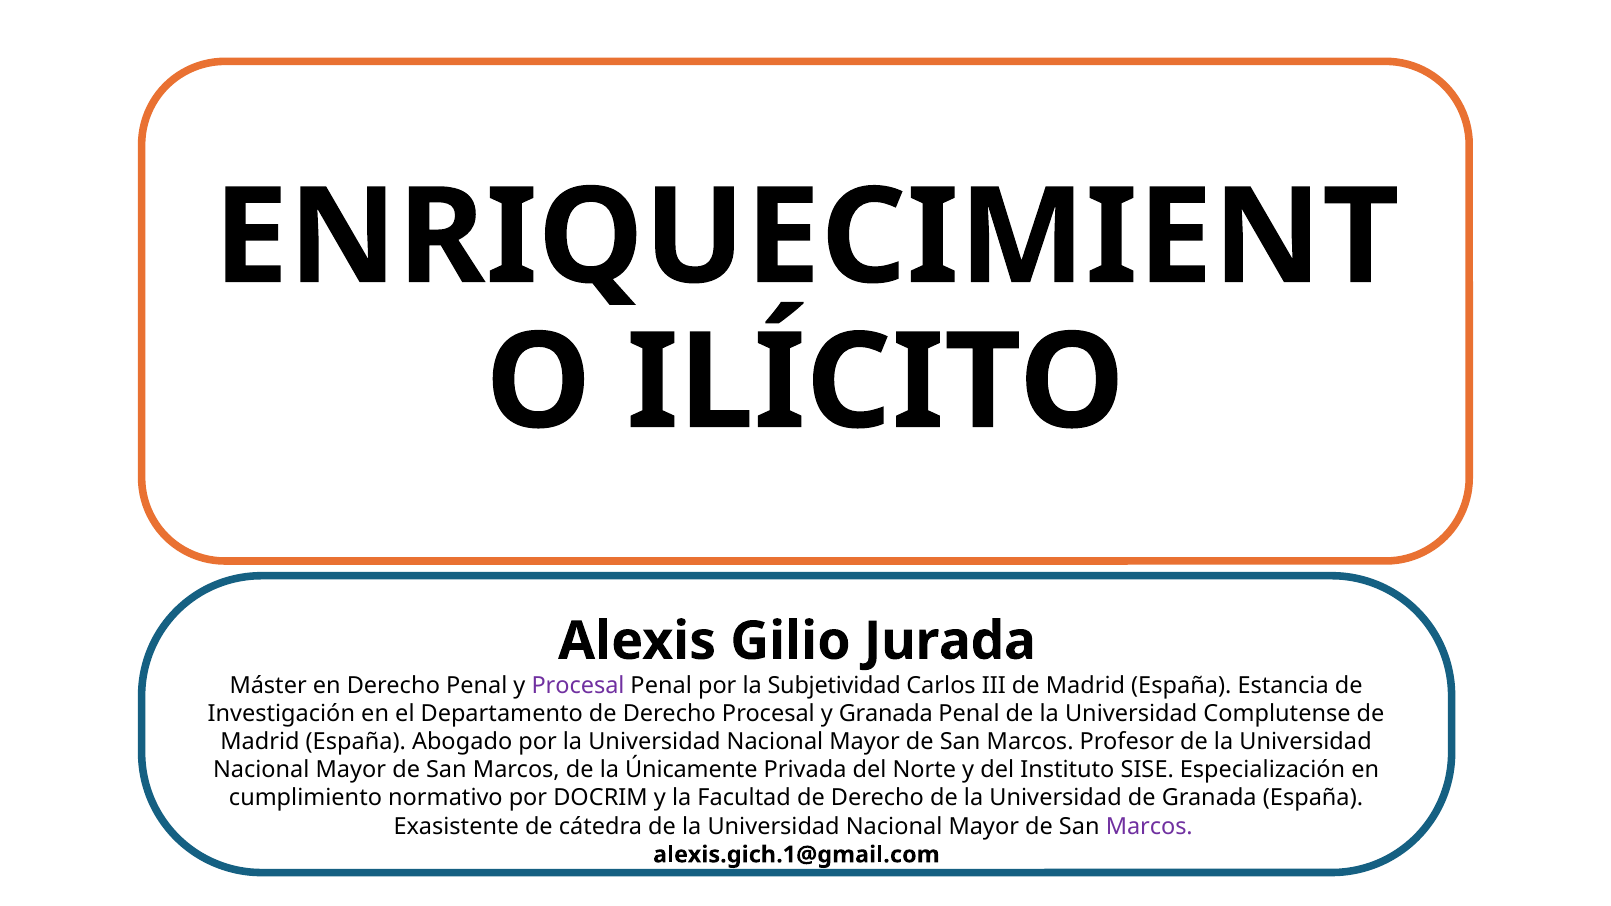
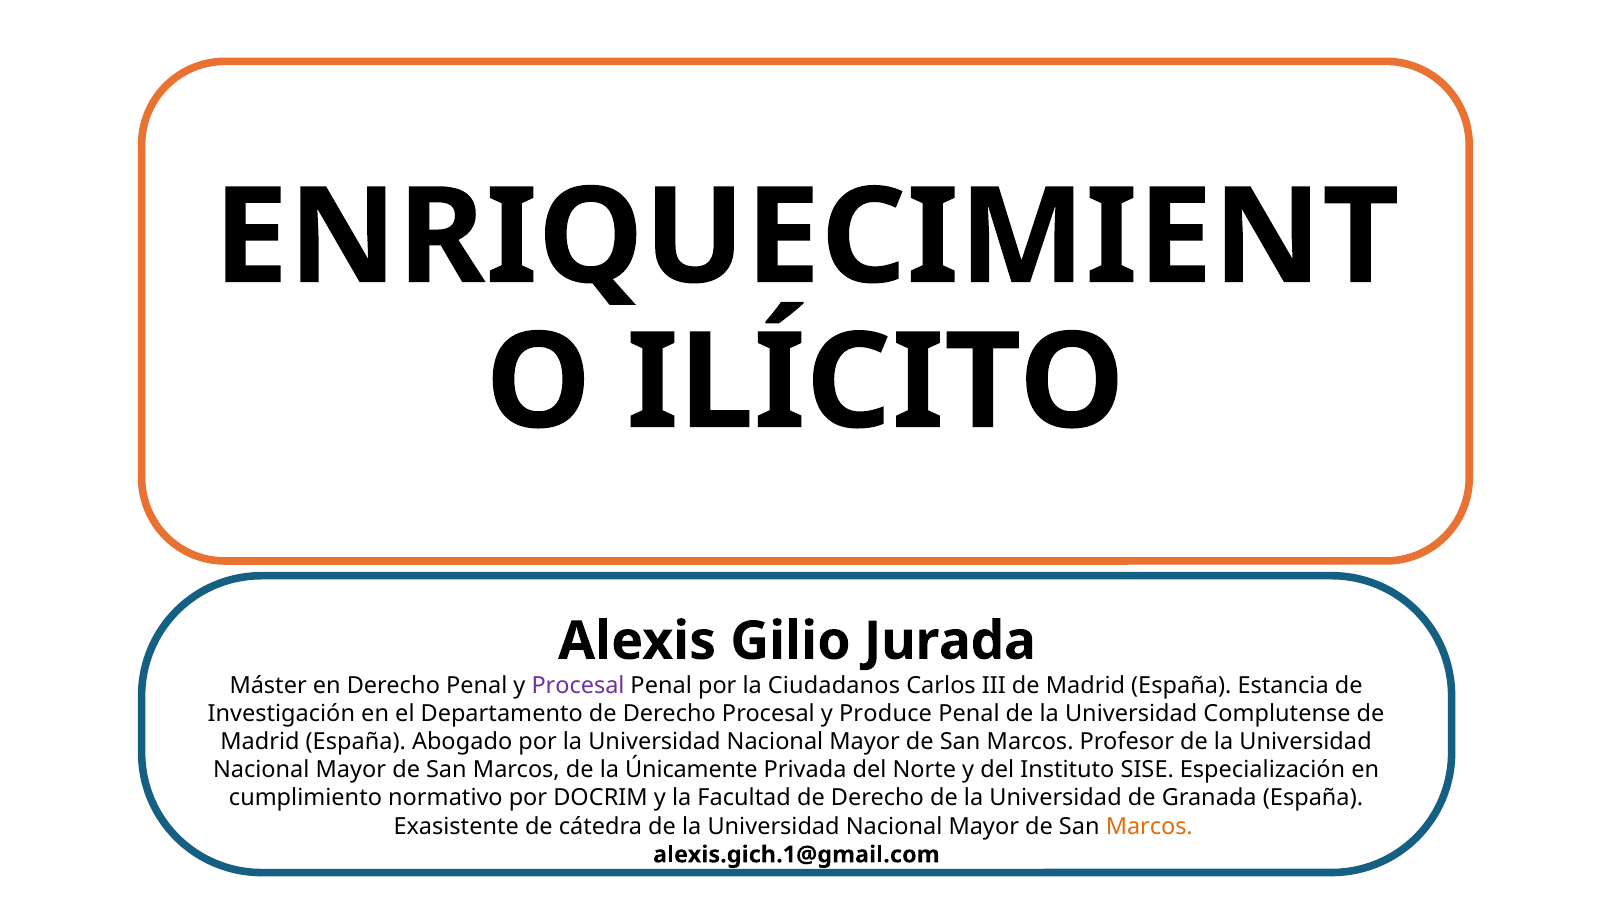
Subjetividad: Subjetividad -> Ciudadanos
y Granada: Granada -> Produce
Marcos at (1149, 827) colour: purple -> orange
